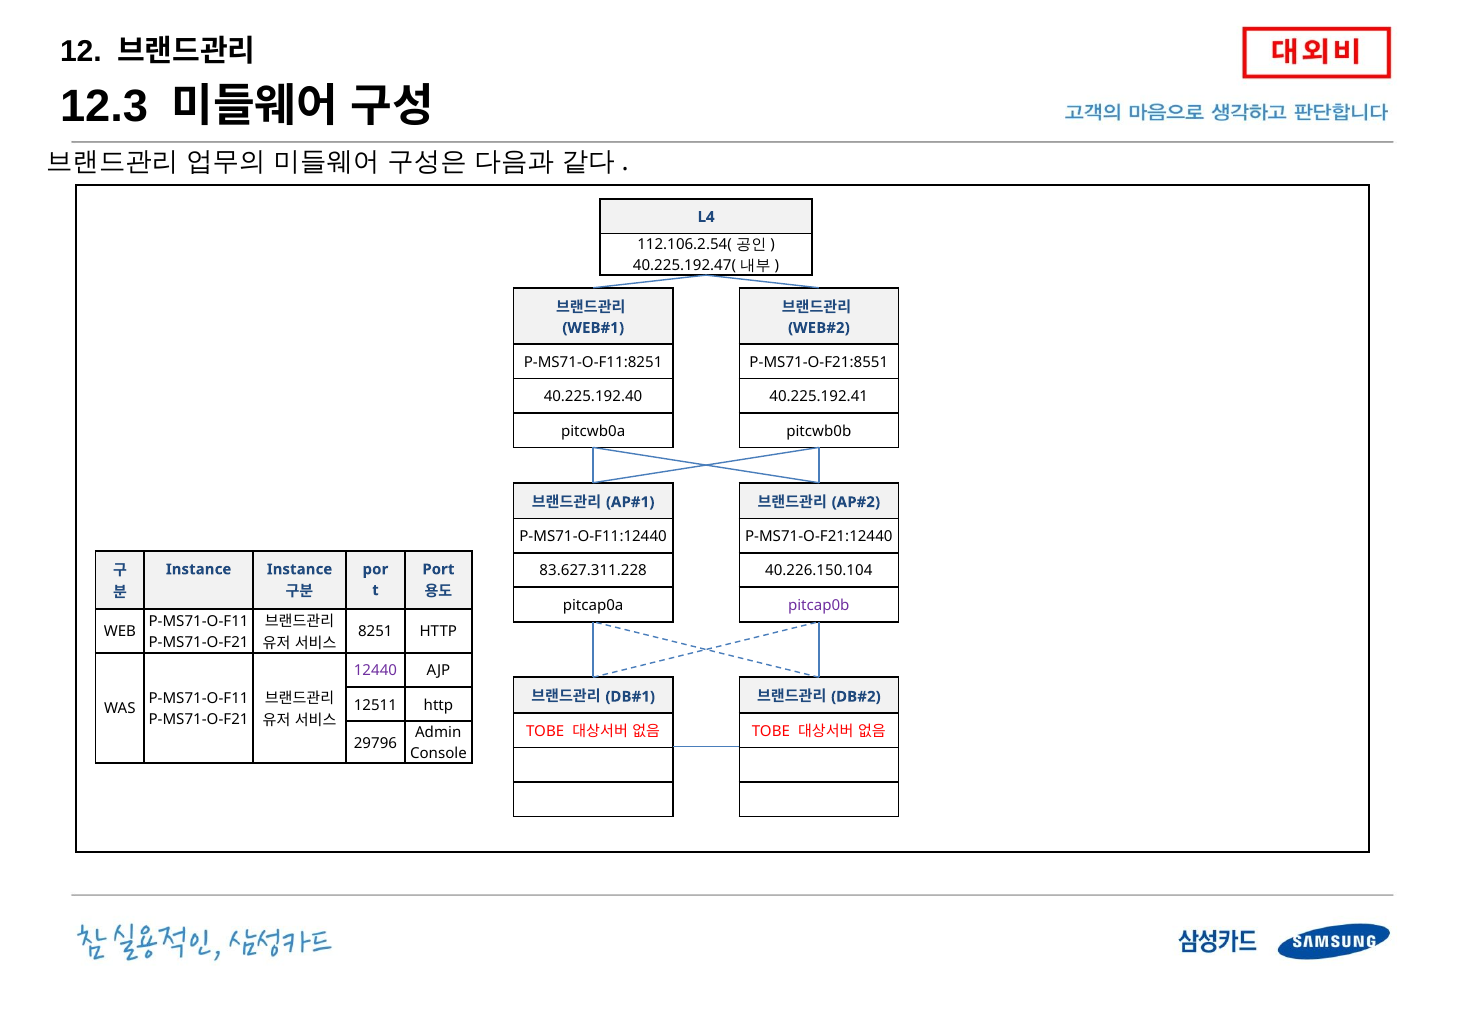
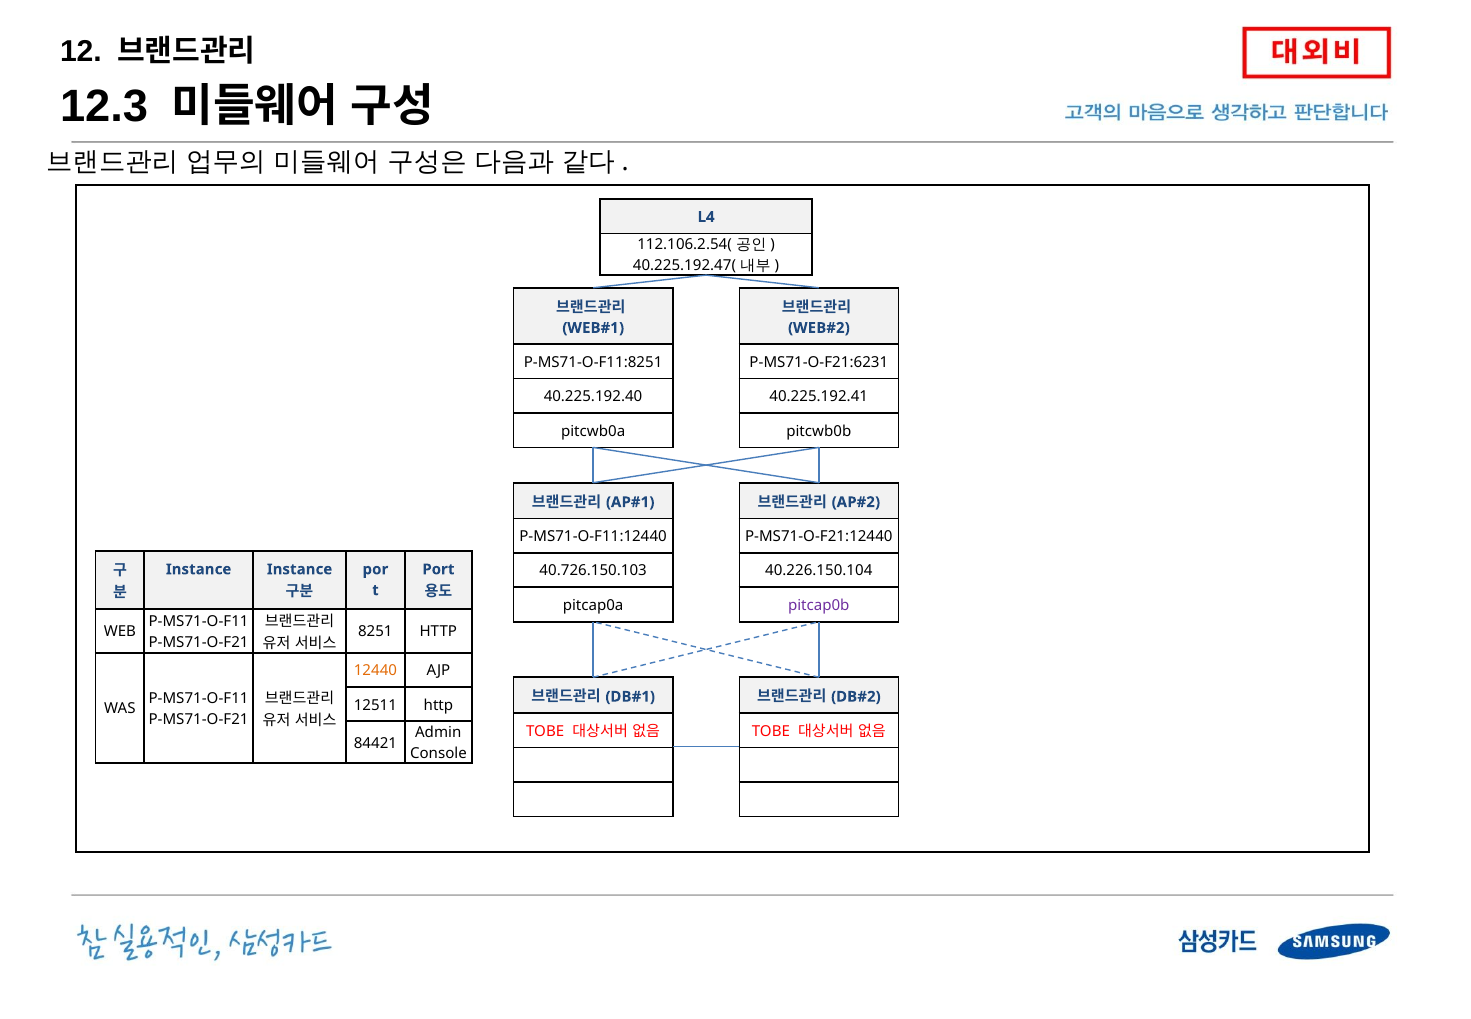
P-MS71-O-F21:8551: P-MS71-O-F21:8551 -> P-MS71-O-F21:6231
83.627.311.228: 83.627.311.228 -> 40.726.150.103
12440 colour: purple -> orange
29796: 29796 -> 84421
